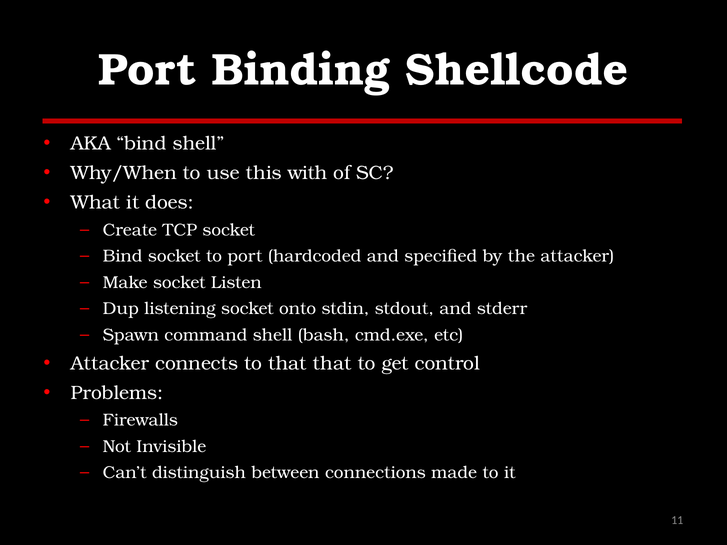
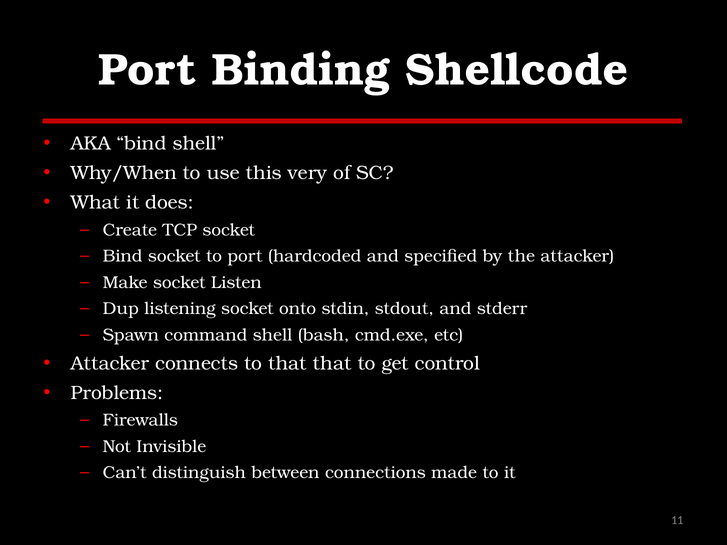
with: with -> very
